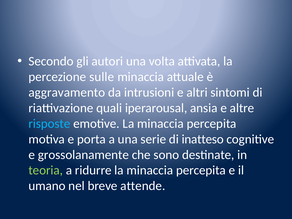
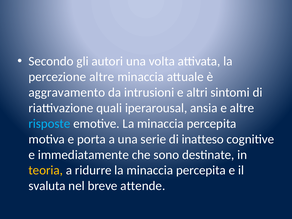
percezione sulle: sulle -> altre
grossolanamente: grossolanamente -> immediatamente
teoria colour: light green -> yellow
umano: umano -> svaluta
